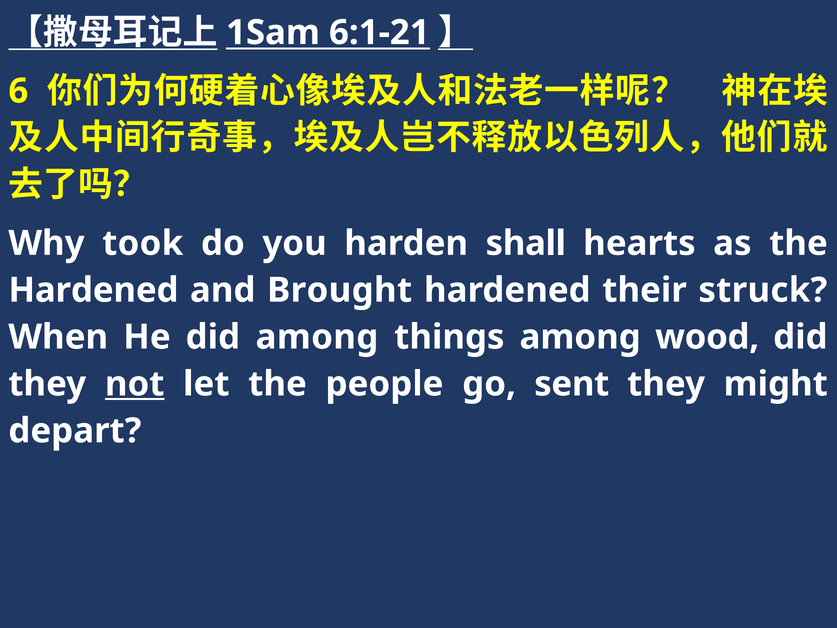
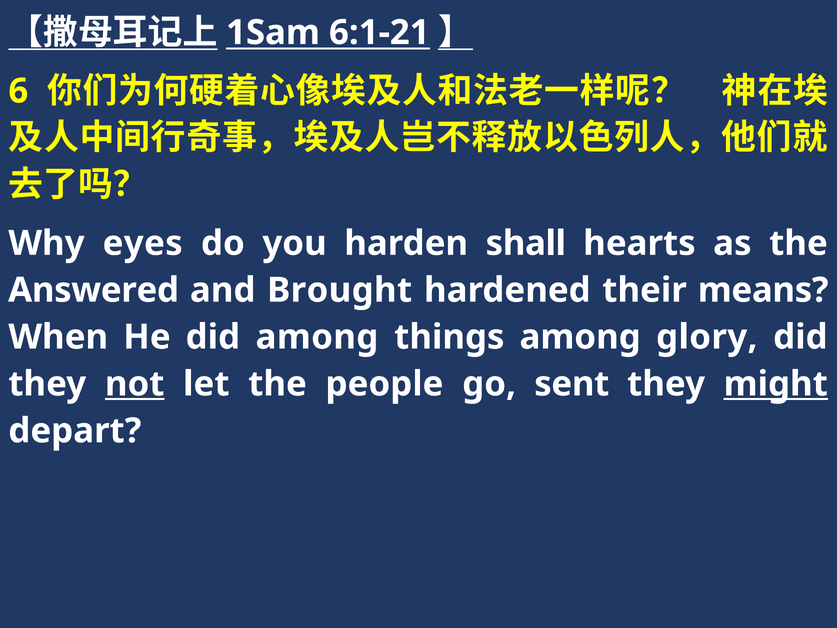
took: took -> eyes
Hardened at (93, 290): Hardened -> Answered
struck: struck -> means
wood: wood -> glory
might underline: none -> present
